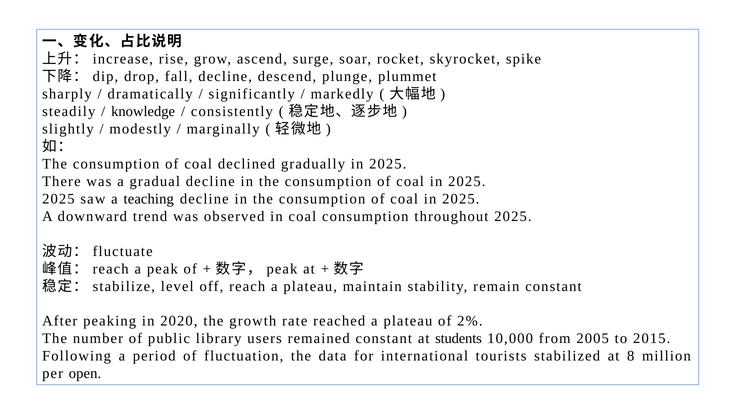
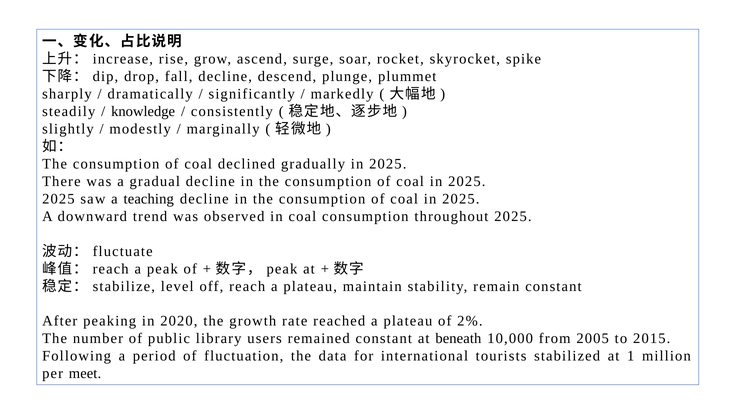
students: students -> beneath
8: 8 -> 1
open: open -> meet
